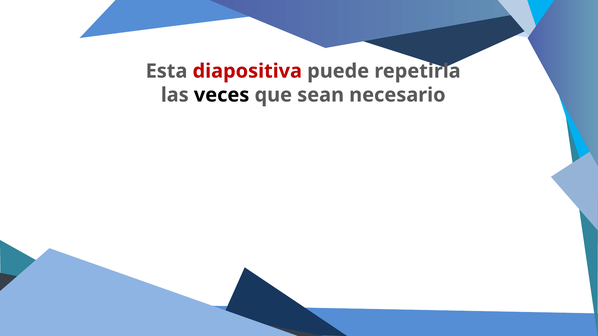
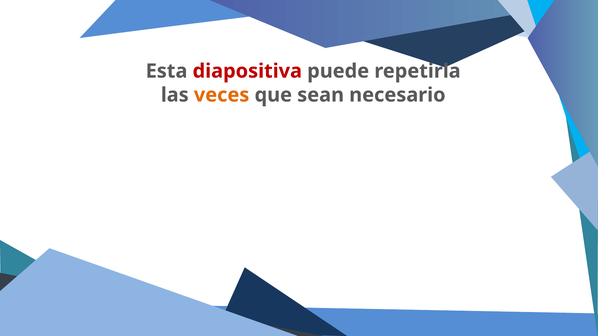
veces colour: black -> orange
